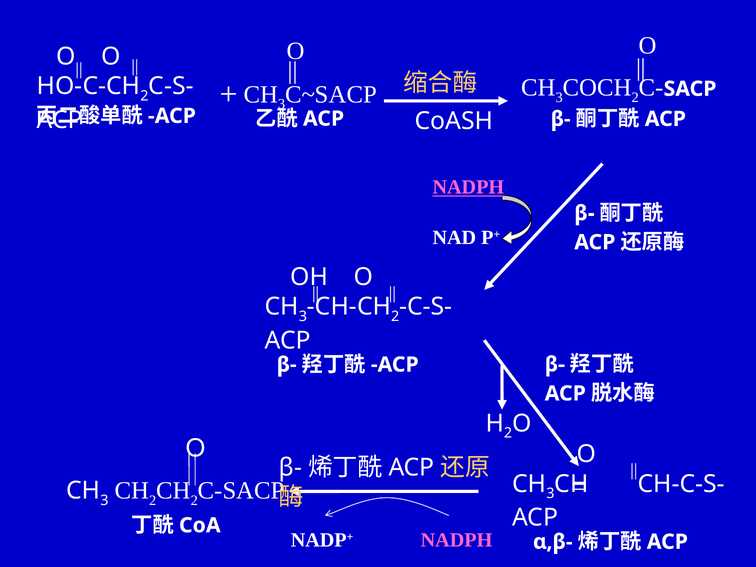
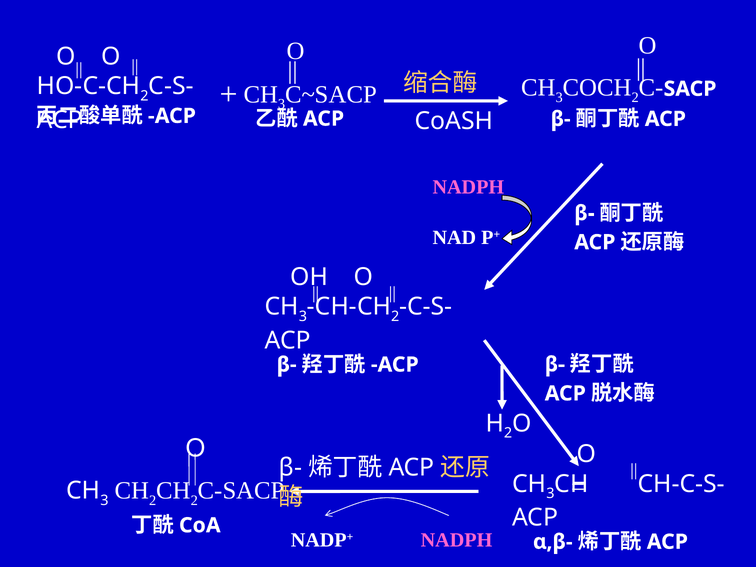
NADPH at (468, 187) underline: present -> none
